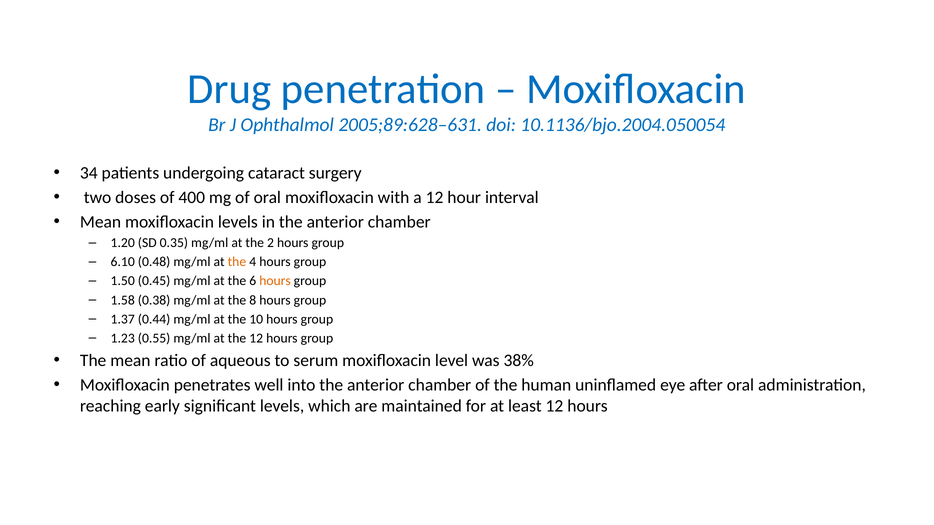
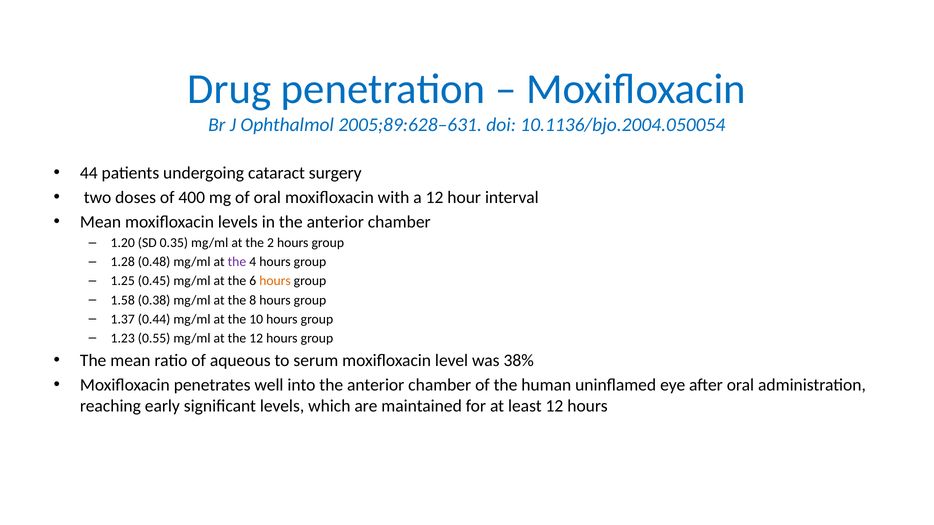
34: 34 -> 44
6.10: 6.10 -> 1.28
the at (237, 262) colour: orange -> purple
1.50: 1.50 -> 1.25
